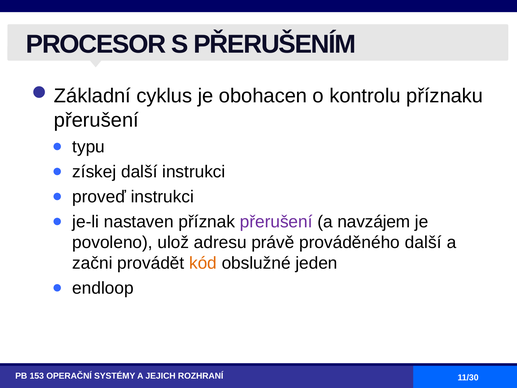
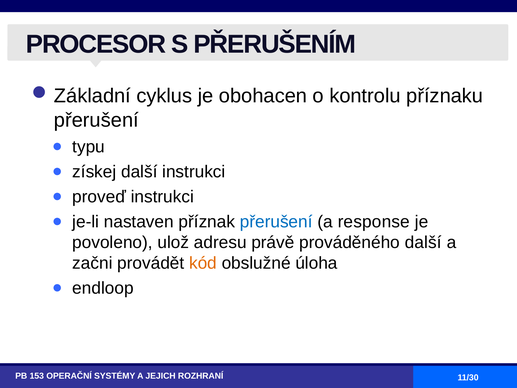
přerušení at (276, 222) colour: purple -> blue
navzájem: navzájem -> response
jeden: jeden -> úloha
